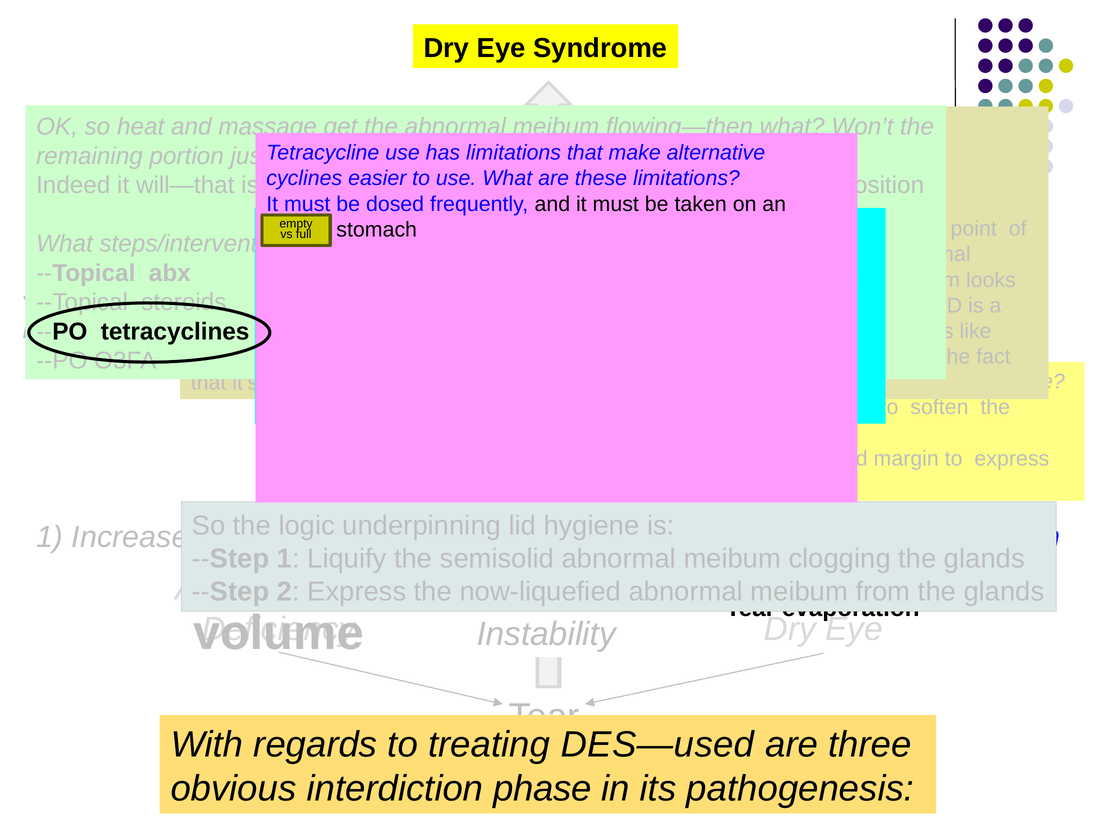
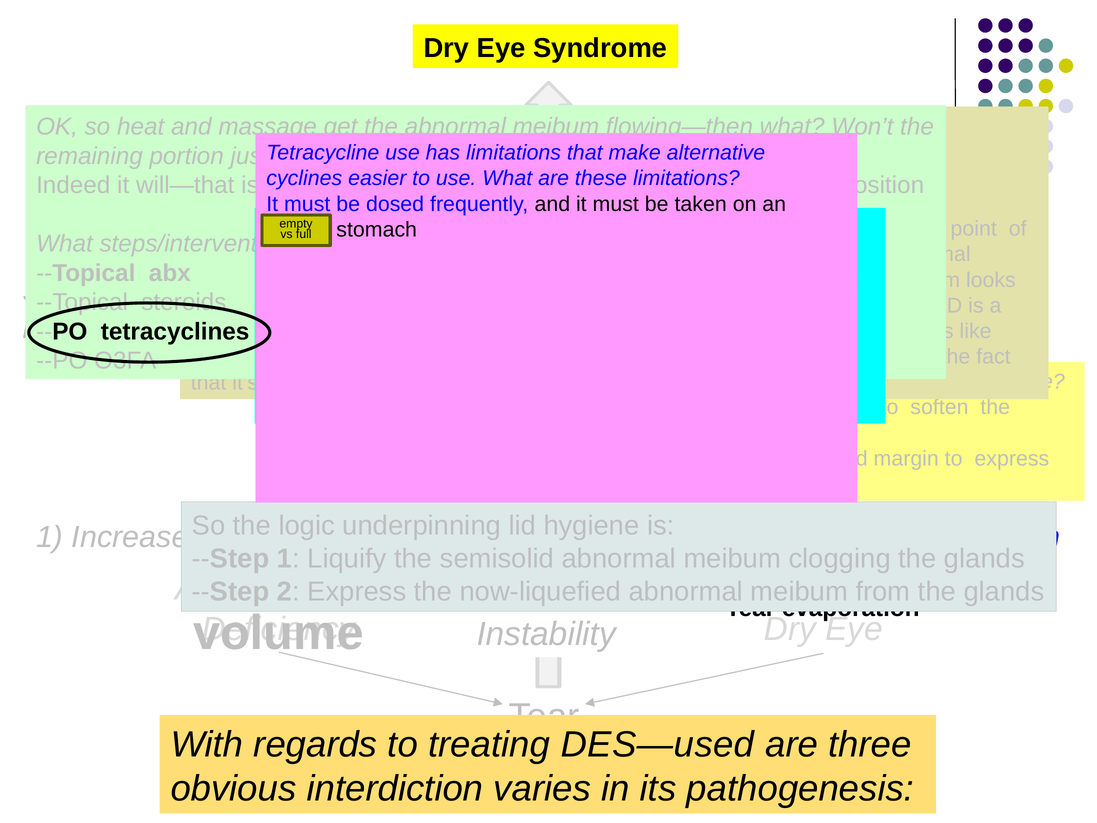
phase: phase -> varies
